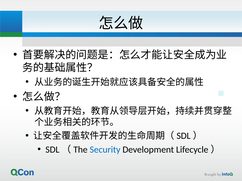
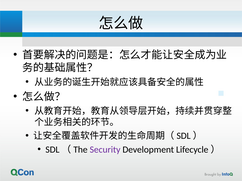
Security colour: blue -> purple
